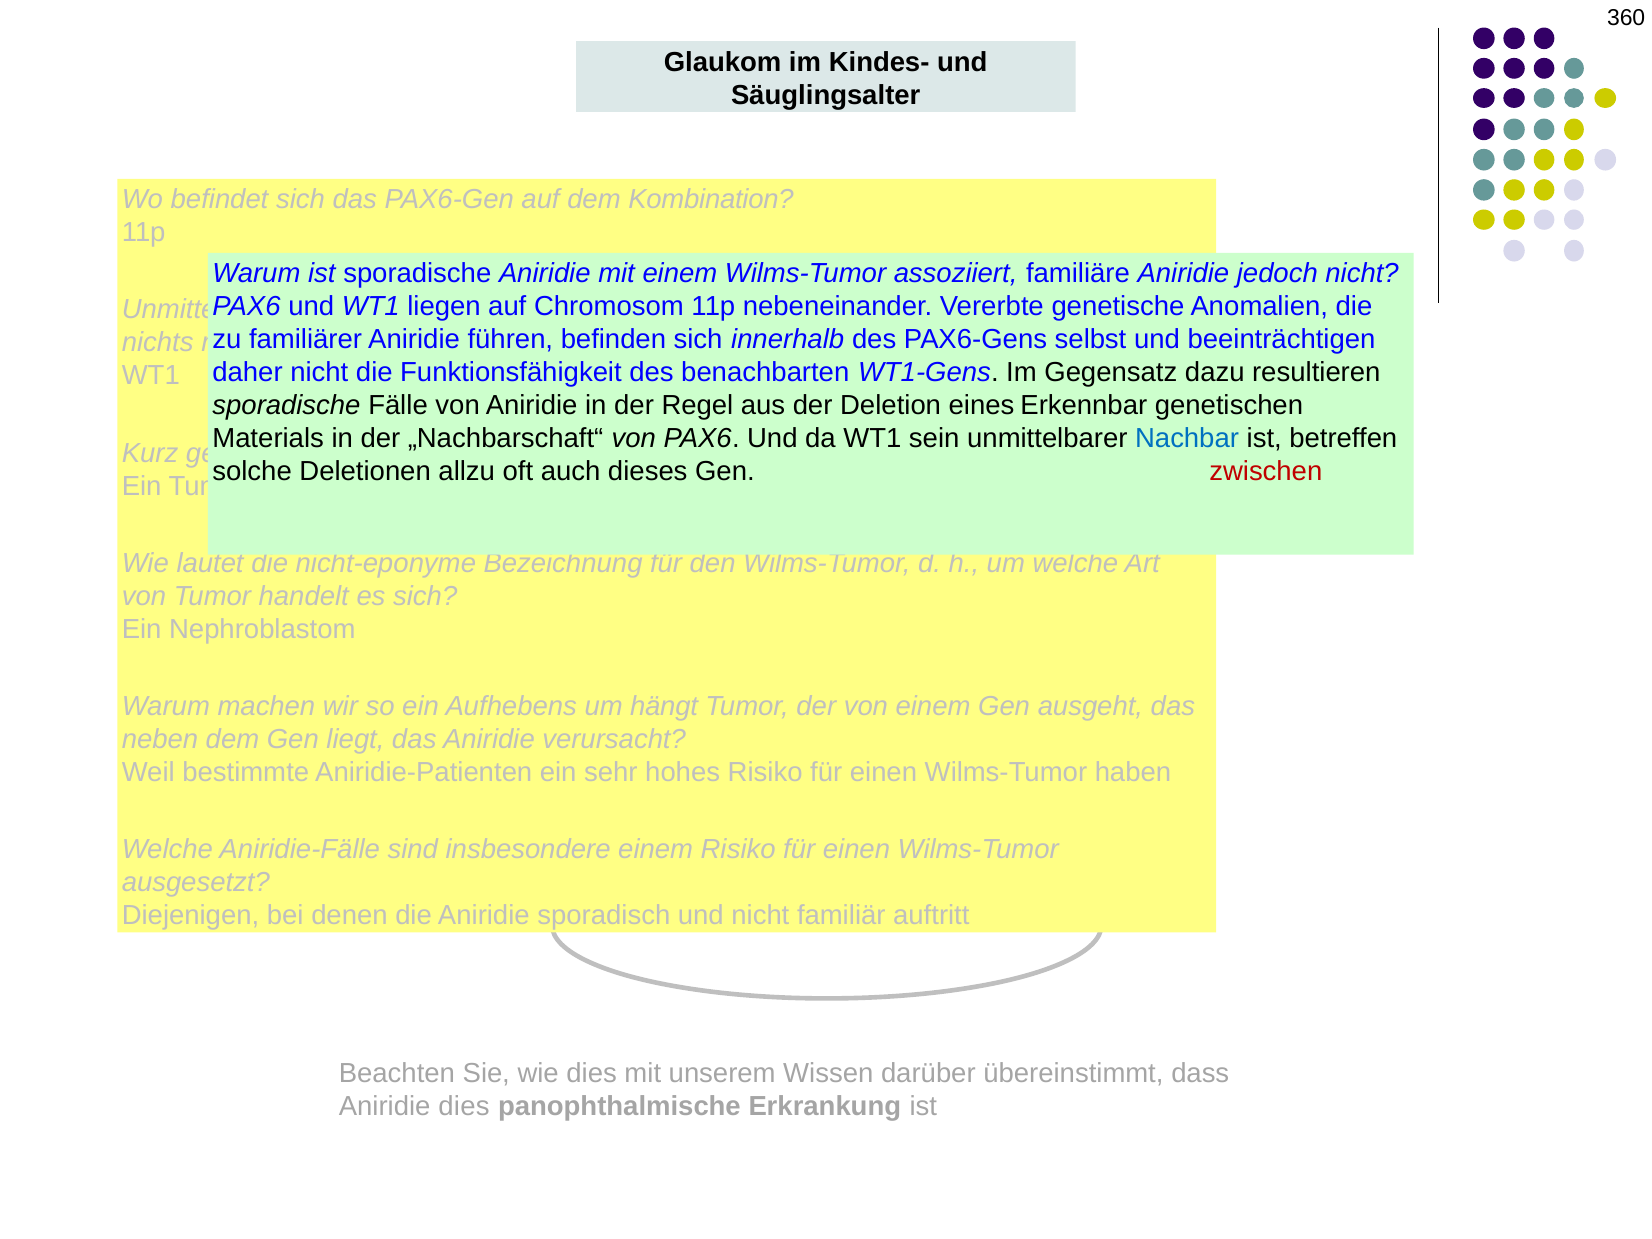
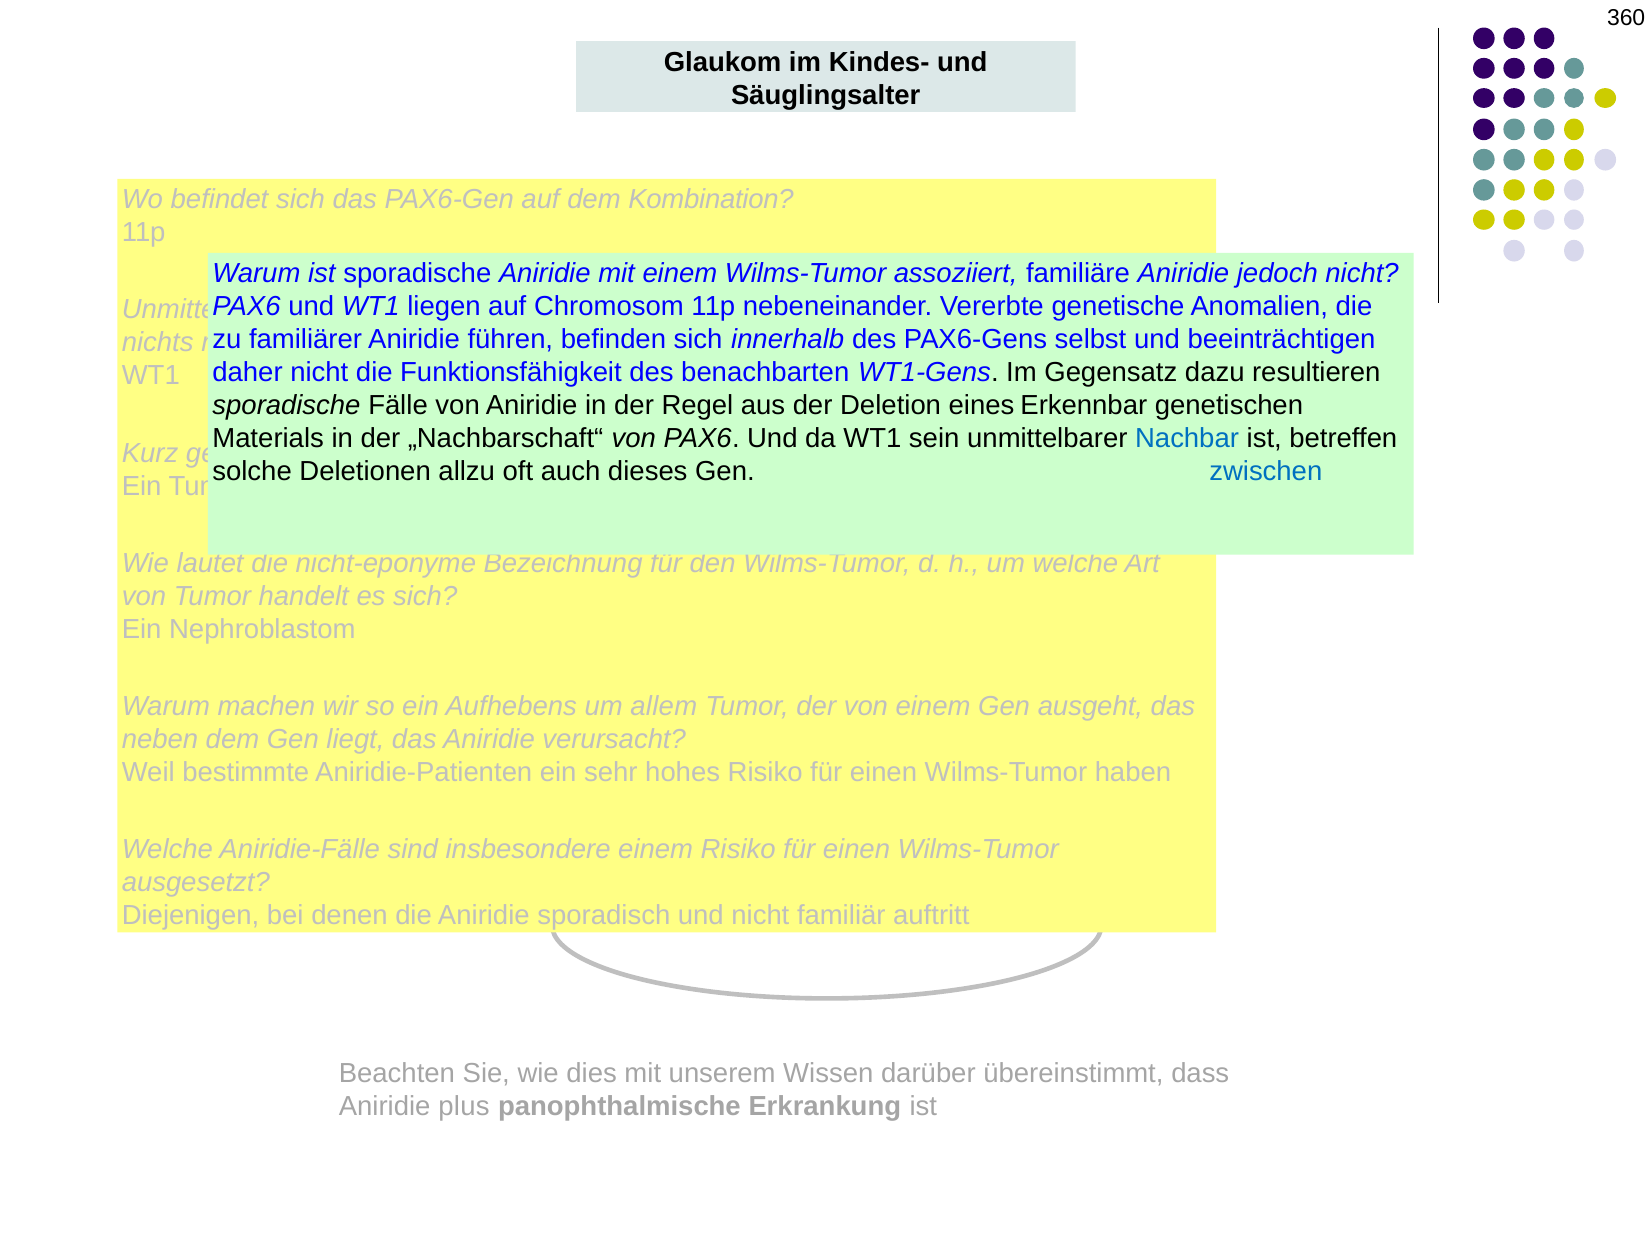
zwischen colour: red -> blue
hängt: hängt -> allem
Aniridie dies: dies -> plus
